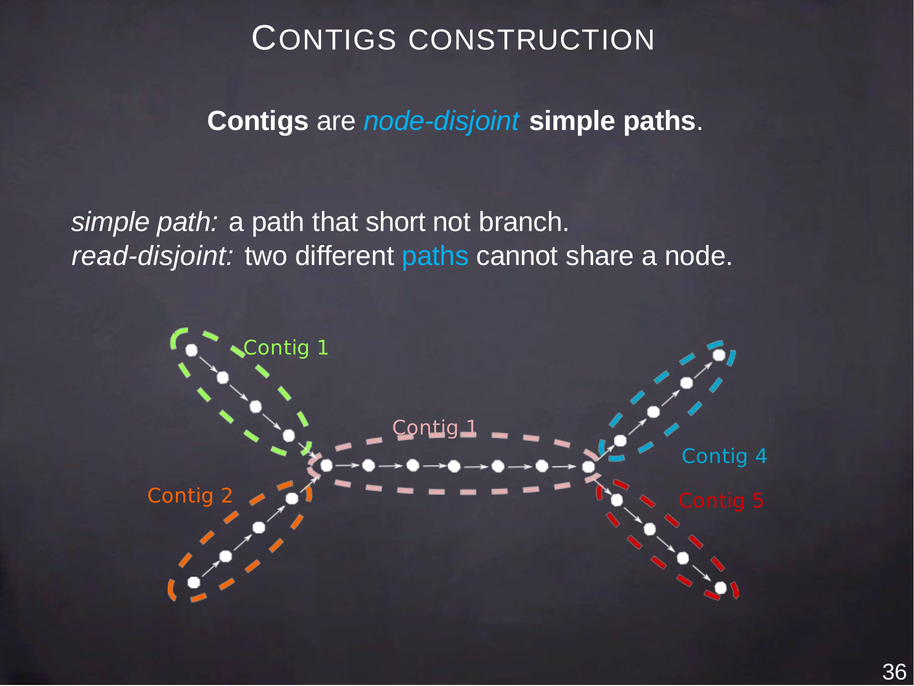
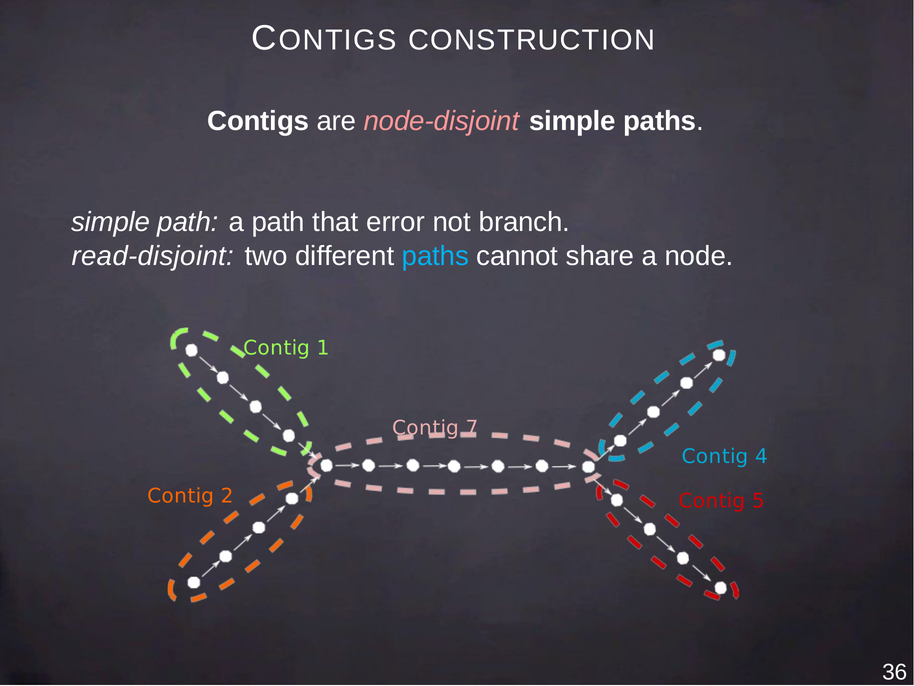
node-disjoint colour: light blue -> pink
short: short -> error
1 at (472, 428): 1 -> 7
